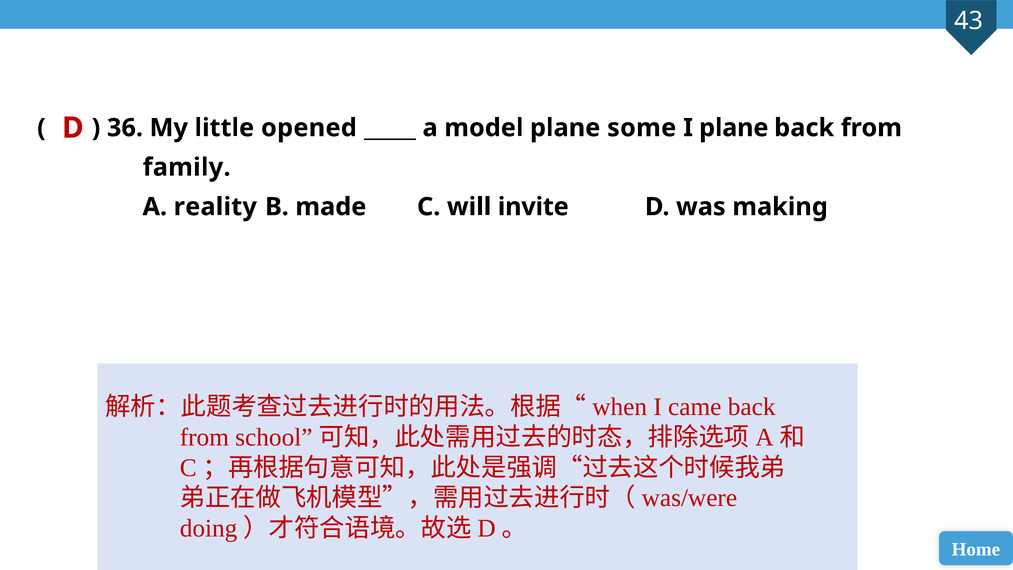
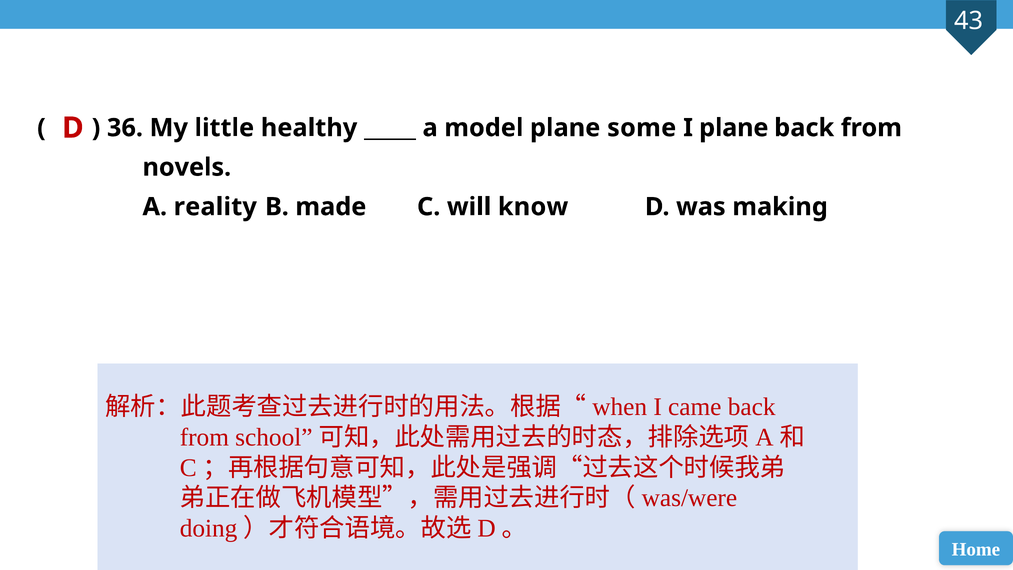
opened: opened -> healthy
family: family -> novels
invite: invite -> know
